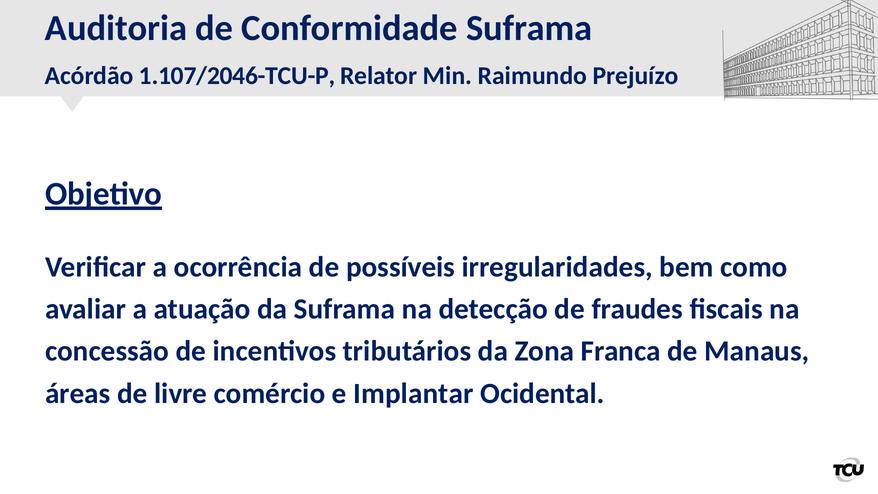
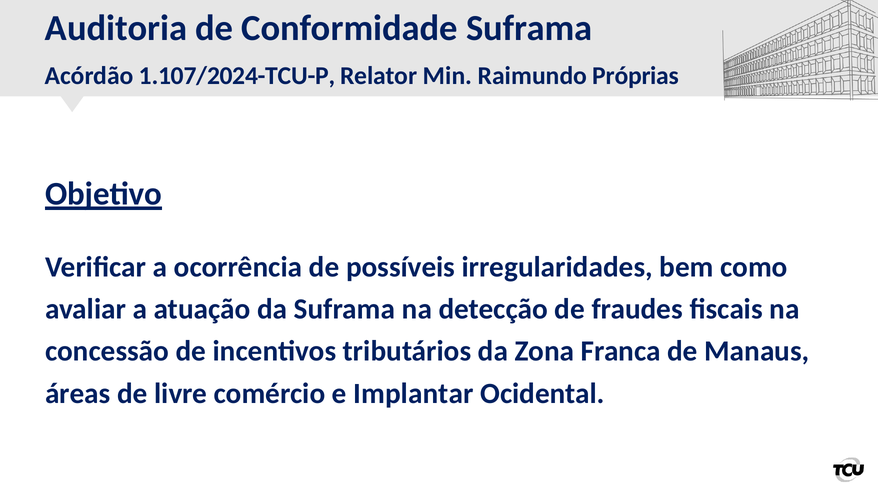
1.107/2046-TCU-P: 1.107/2046-TCU-P -> 1.107/2024-TCU-P
Prejuízo: Prejuízo -> Próprias
